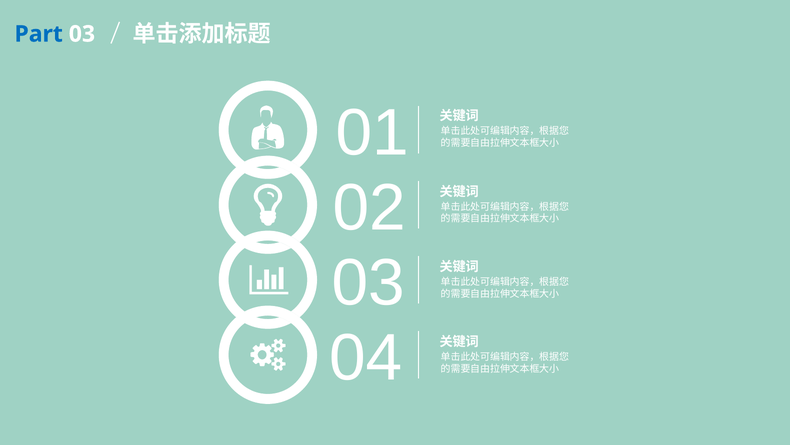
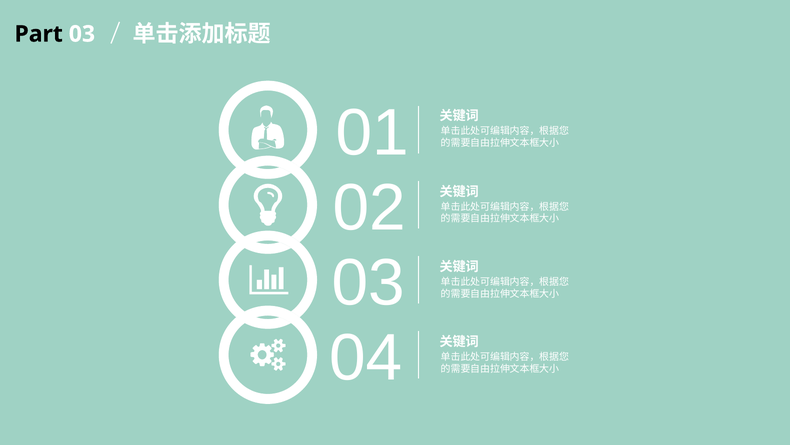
Part colour: blue -> black
